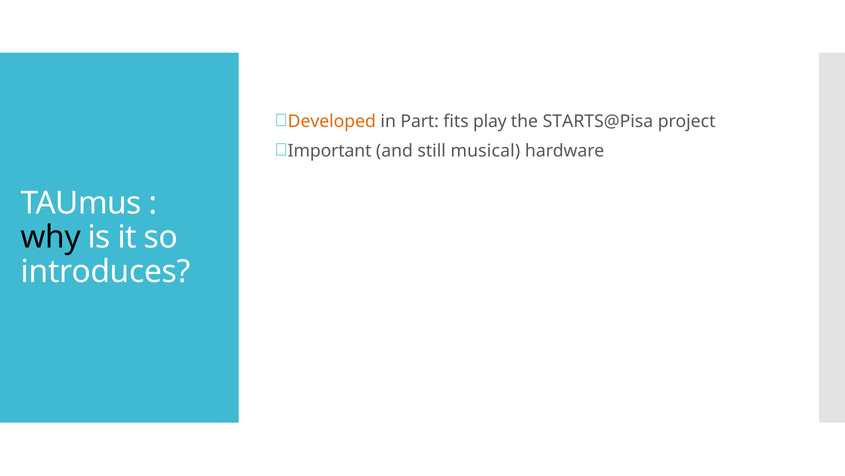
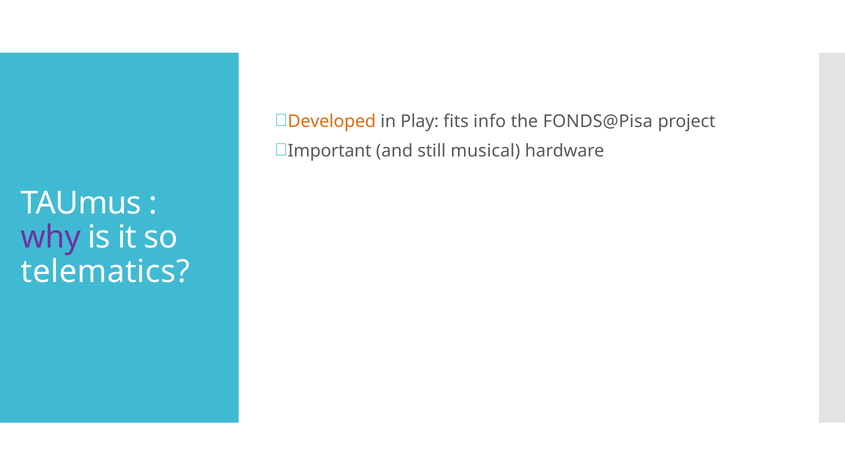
Part: Part -> Play
play: play -> info
STARTS@Pisa: STARTS@Pisa -> FONDS@Pisa
why colour: black -> purple
introduces: introduces -> telematics
